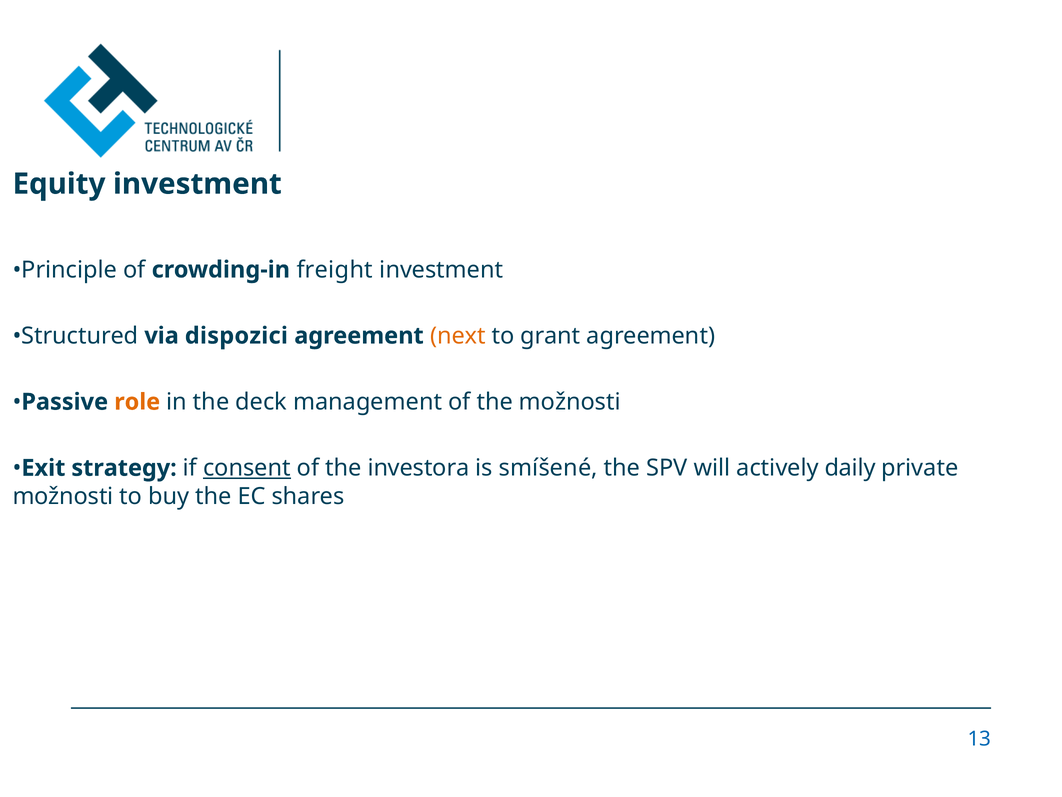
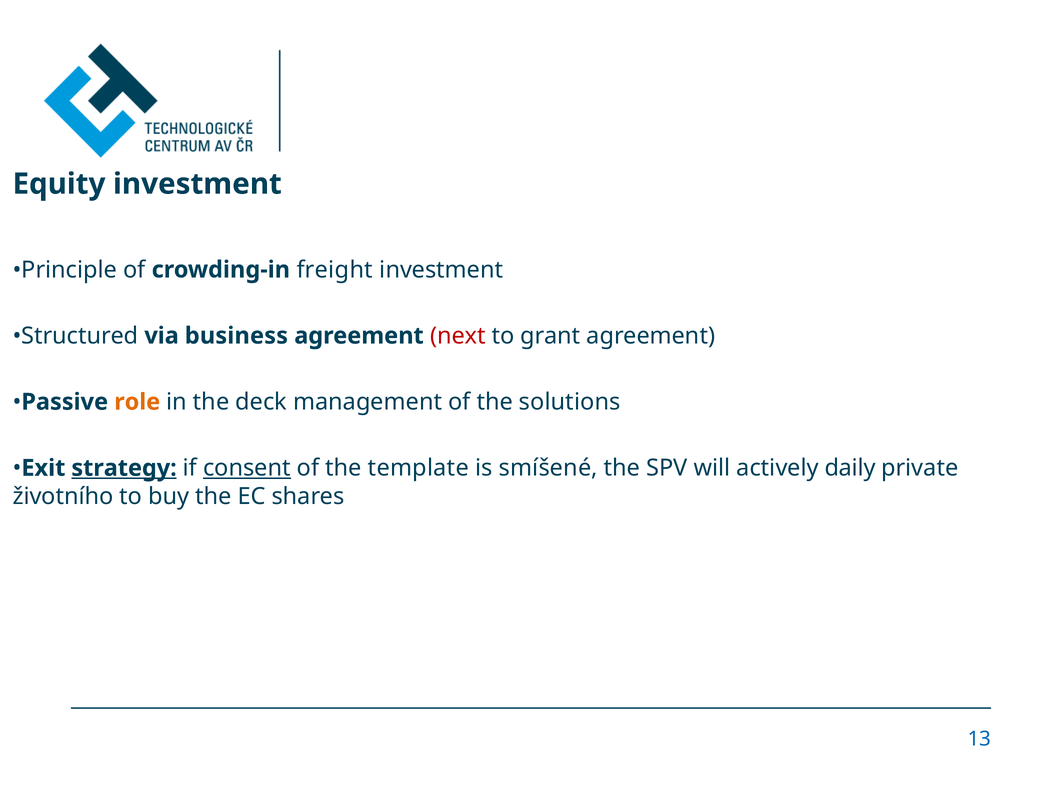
dispozici: dispozici -> business
next colour: orange -> red
the možnosti: možnosti -> solutions
strategy underline: none -> present
investora: investora -> template
možnosti at (63, 496): možnosti -> životního
